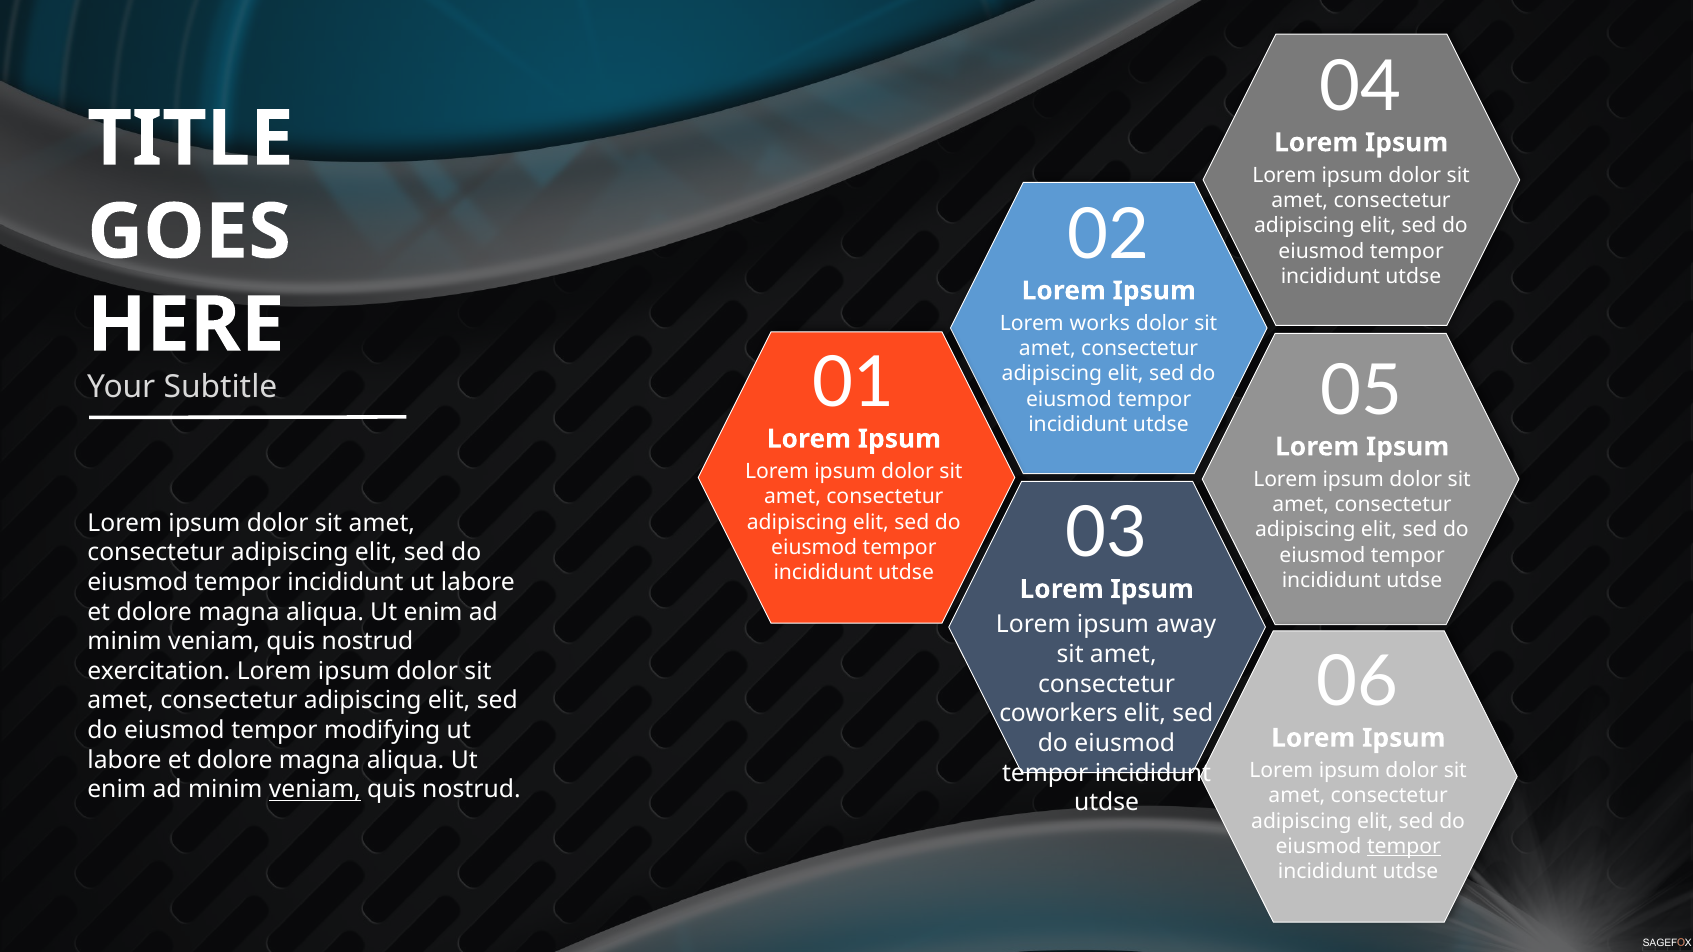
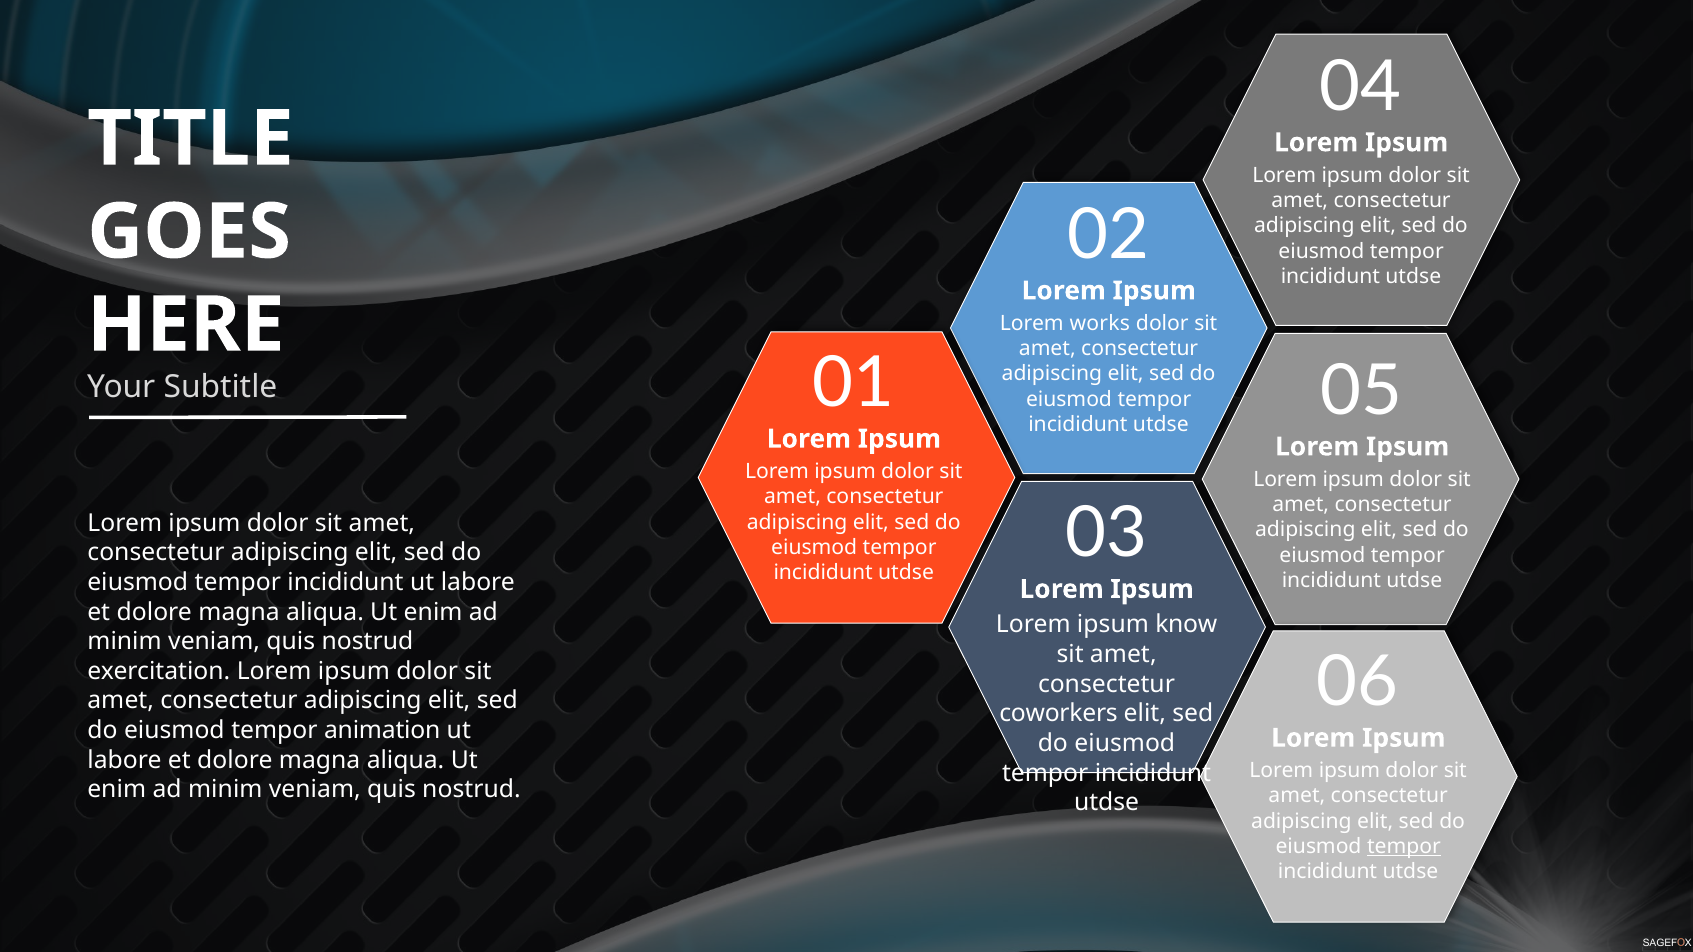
away: away -> know
modifying: modifying -> animation
veniam at (315, 790) underline: present -> none
